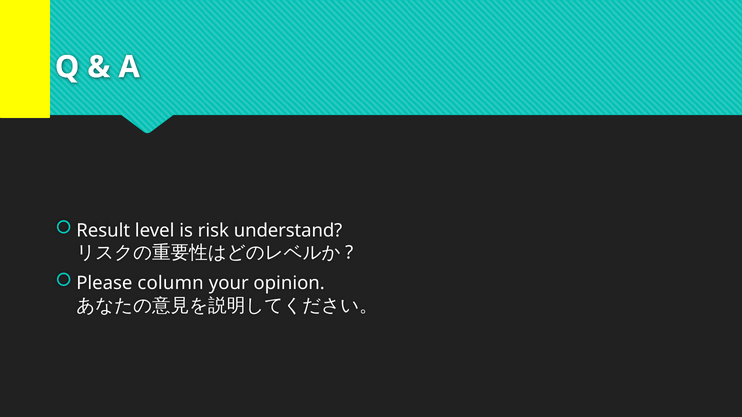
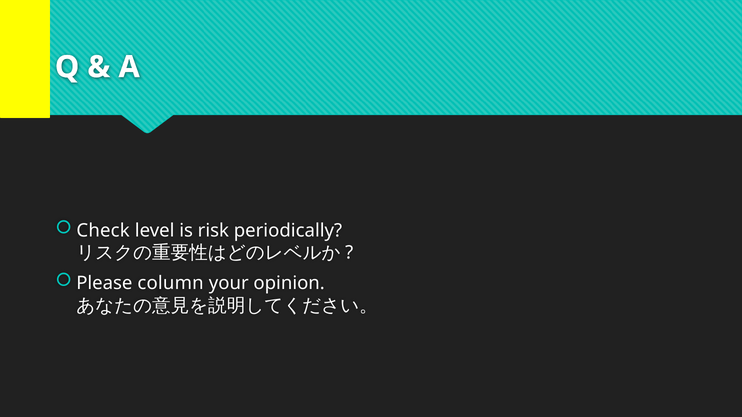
Result: Result -> Check
understand: understand -> periodically
